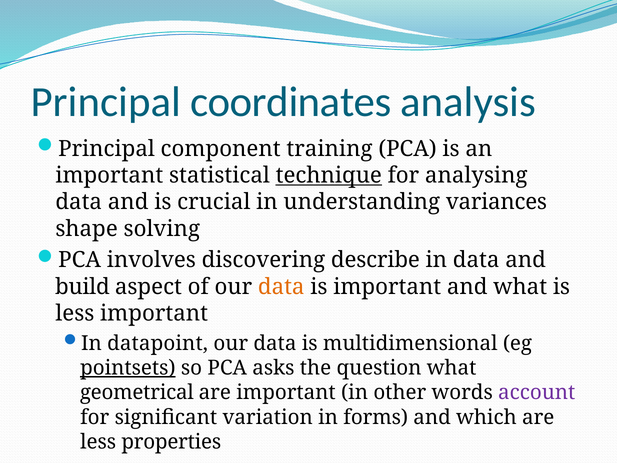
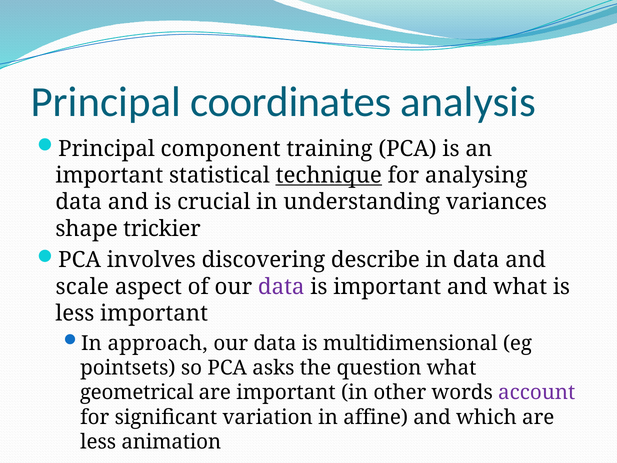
solving: solving -> trickier
build: build -> scale
data at (281, 287) colour: orange -> purple
datapoint: datapoint -> approach
pointsets underline: present -> none
forms: forms -> affine
properties: properties -> animation
